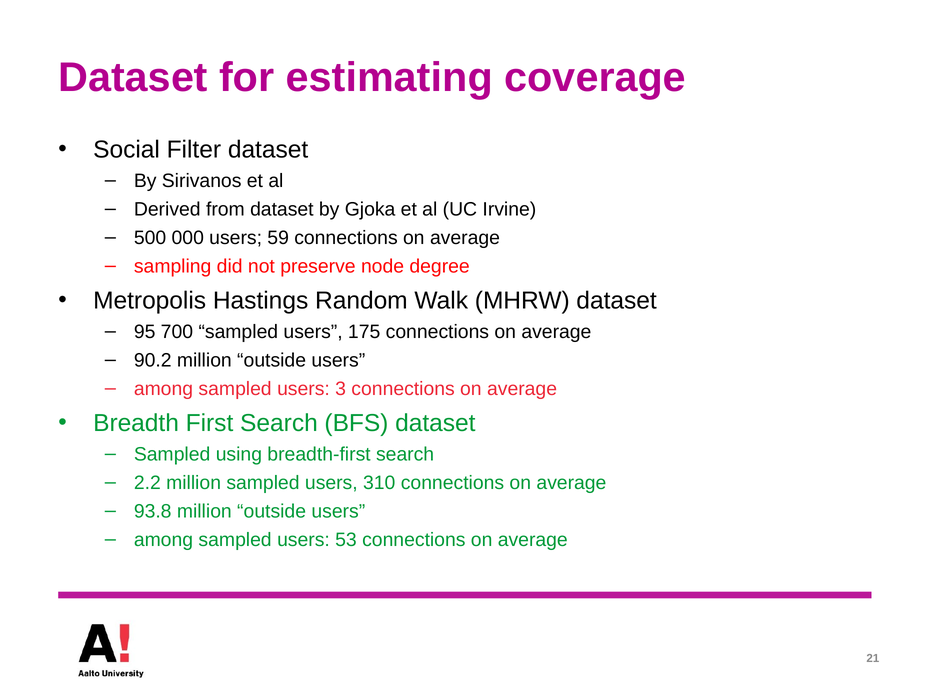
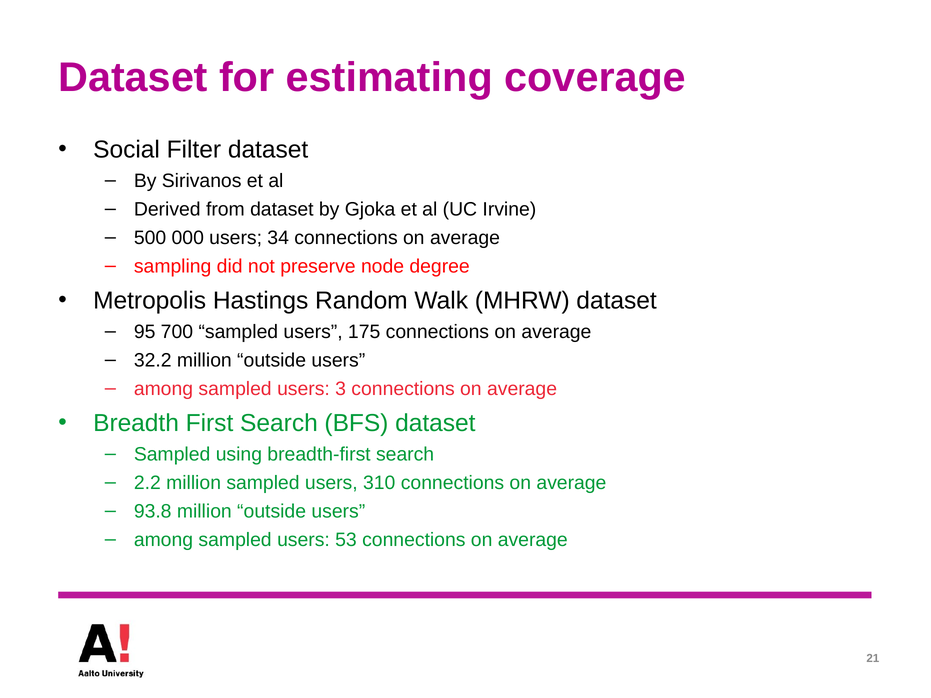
59: 59 -> 34
90.2: 90.2 -> 32.2
